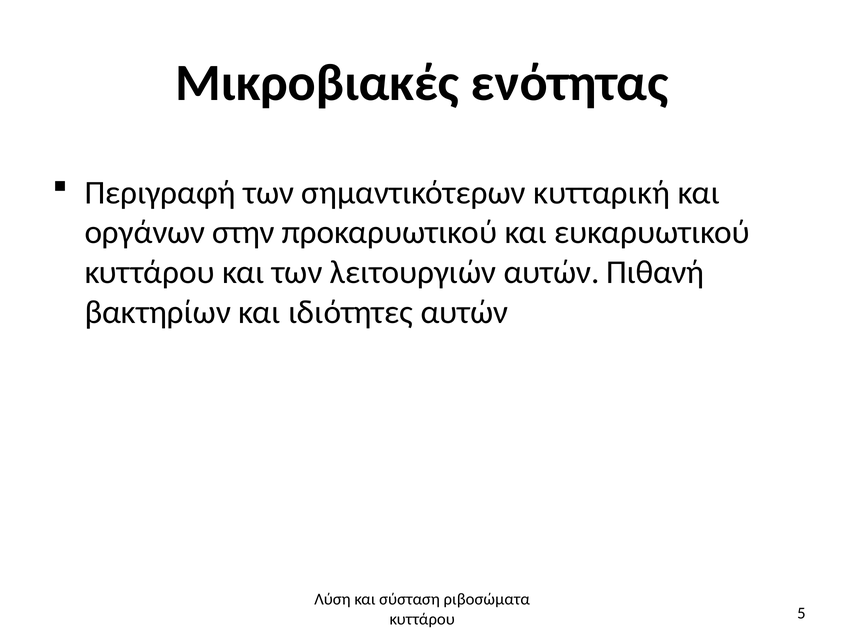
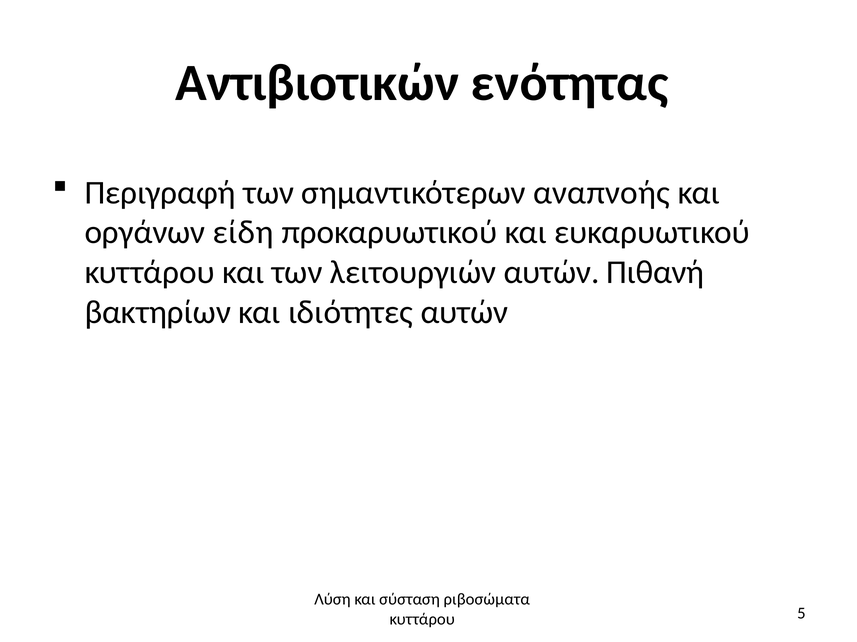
Μικροβιακές: Μικροβιακές -> Αντιβιοτικών
κυτταρική: κυτταρική -> αναπνοής
στην: στην -> είδη
